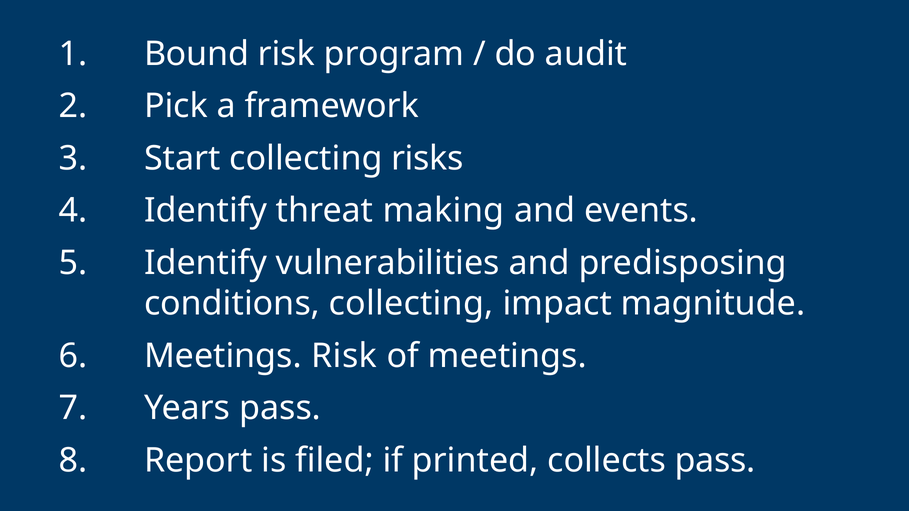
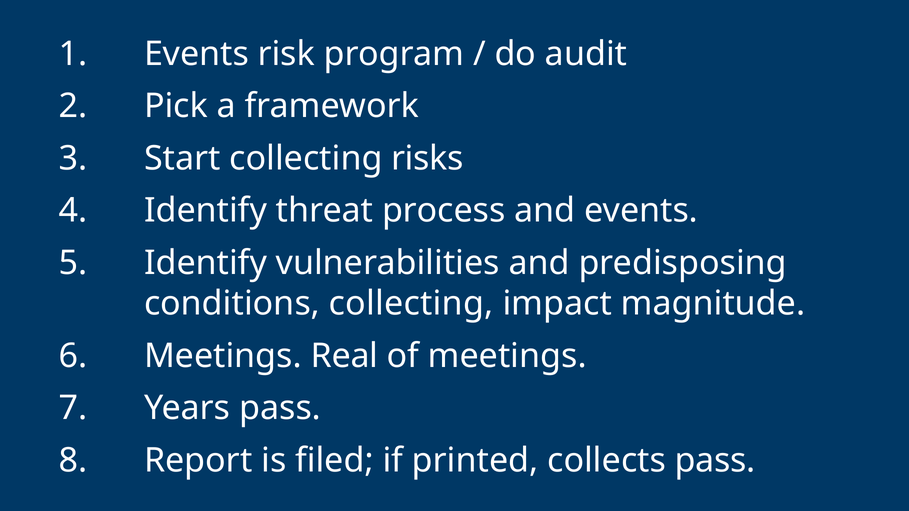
Bound at (197, 54): Bound -> Events
making: making -> process
Meetings Risk: Risk -> Real
